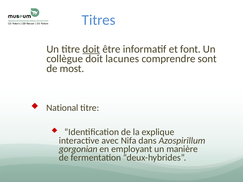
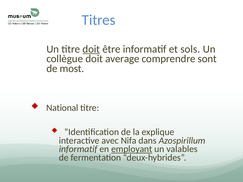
font: font -> sols
lacunes: lacunes -> average
gorgonian at (78, 149): gorgonian -> informatif
employant underline: none -> present
manière: manière -> valables
